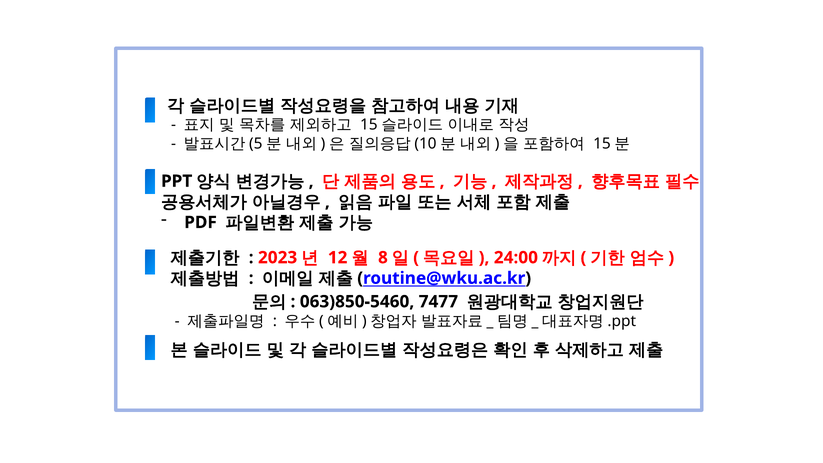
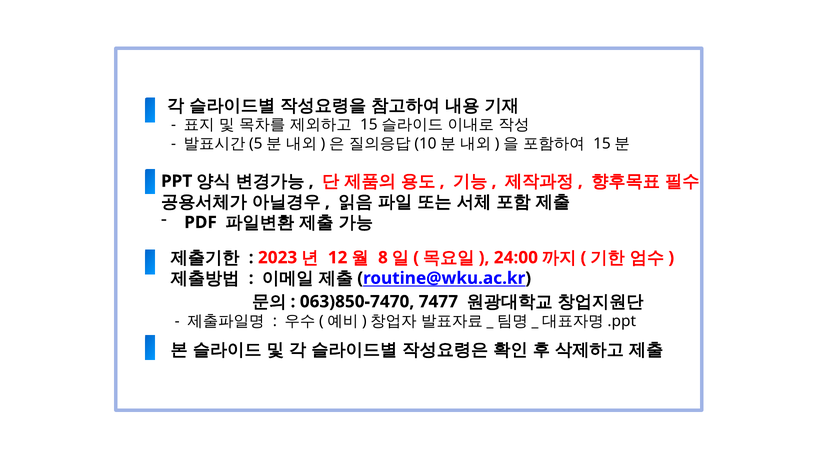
063)850-5460: 063)850-5460 -> 063)850-7470
